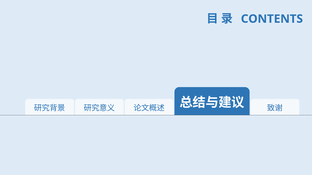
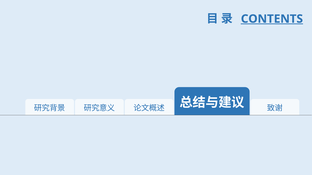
CONTENTS underline: none -> present
